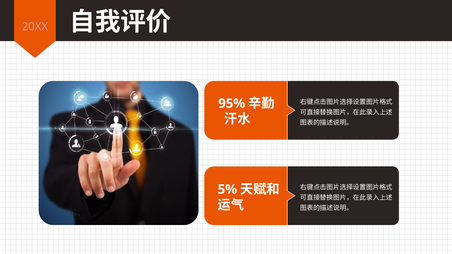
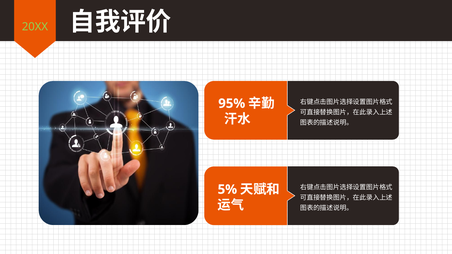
20XX colour: pink -> light green
